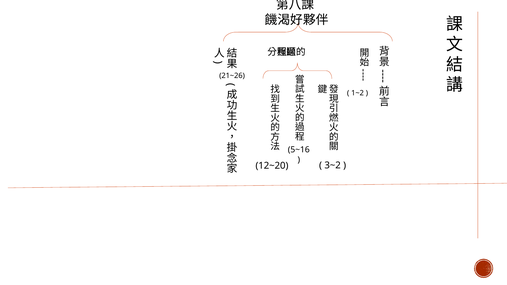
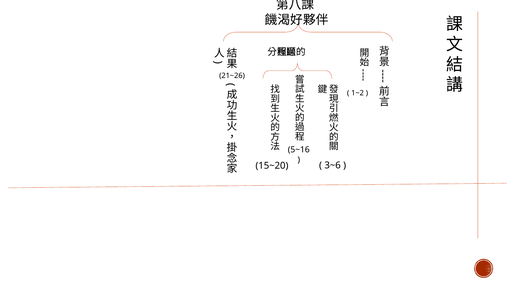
3~2: 3~2 -> 3~6
12~20: 12~20 -> 15~20
